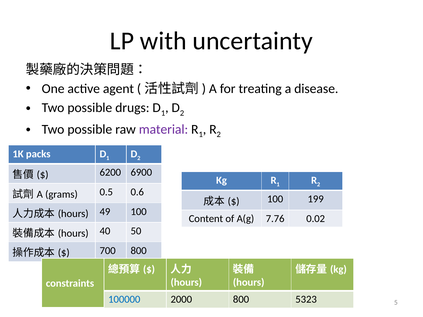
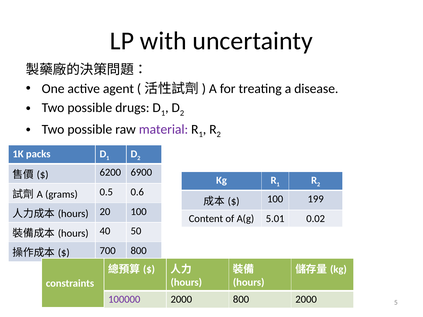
49: 49 -> 20
7.76: 7.76 -> 5.01
100000 colour: blue -> purple
800 5323: 5323 -> 2000
